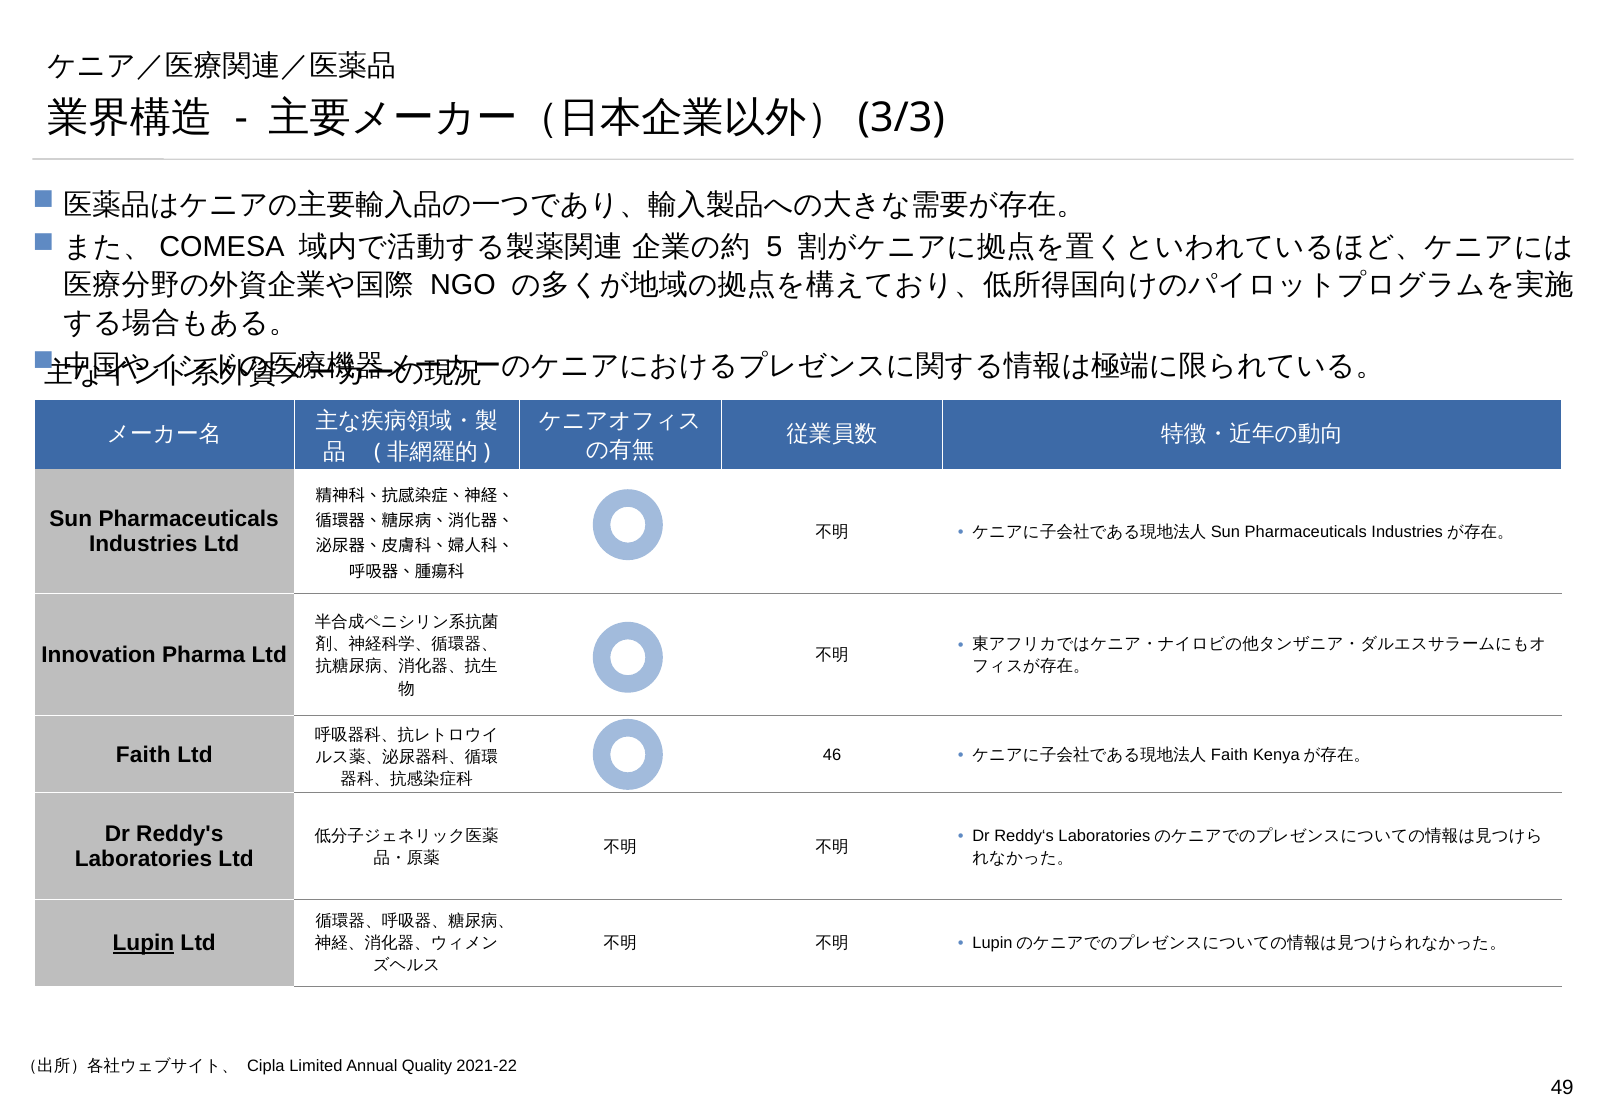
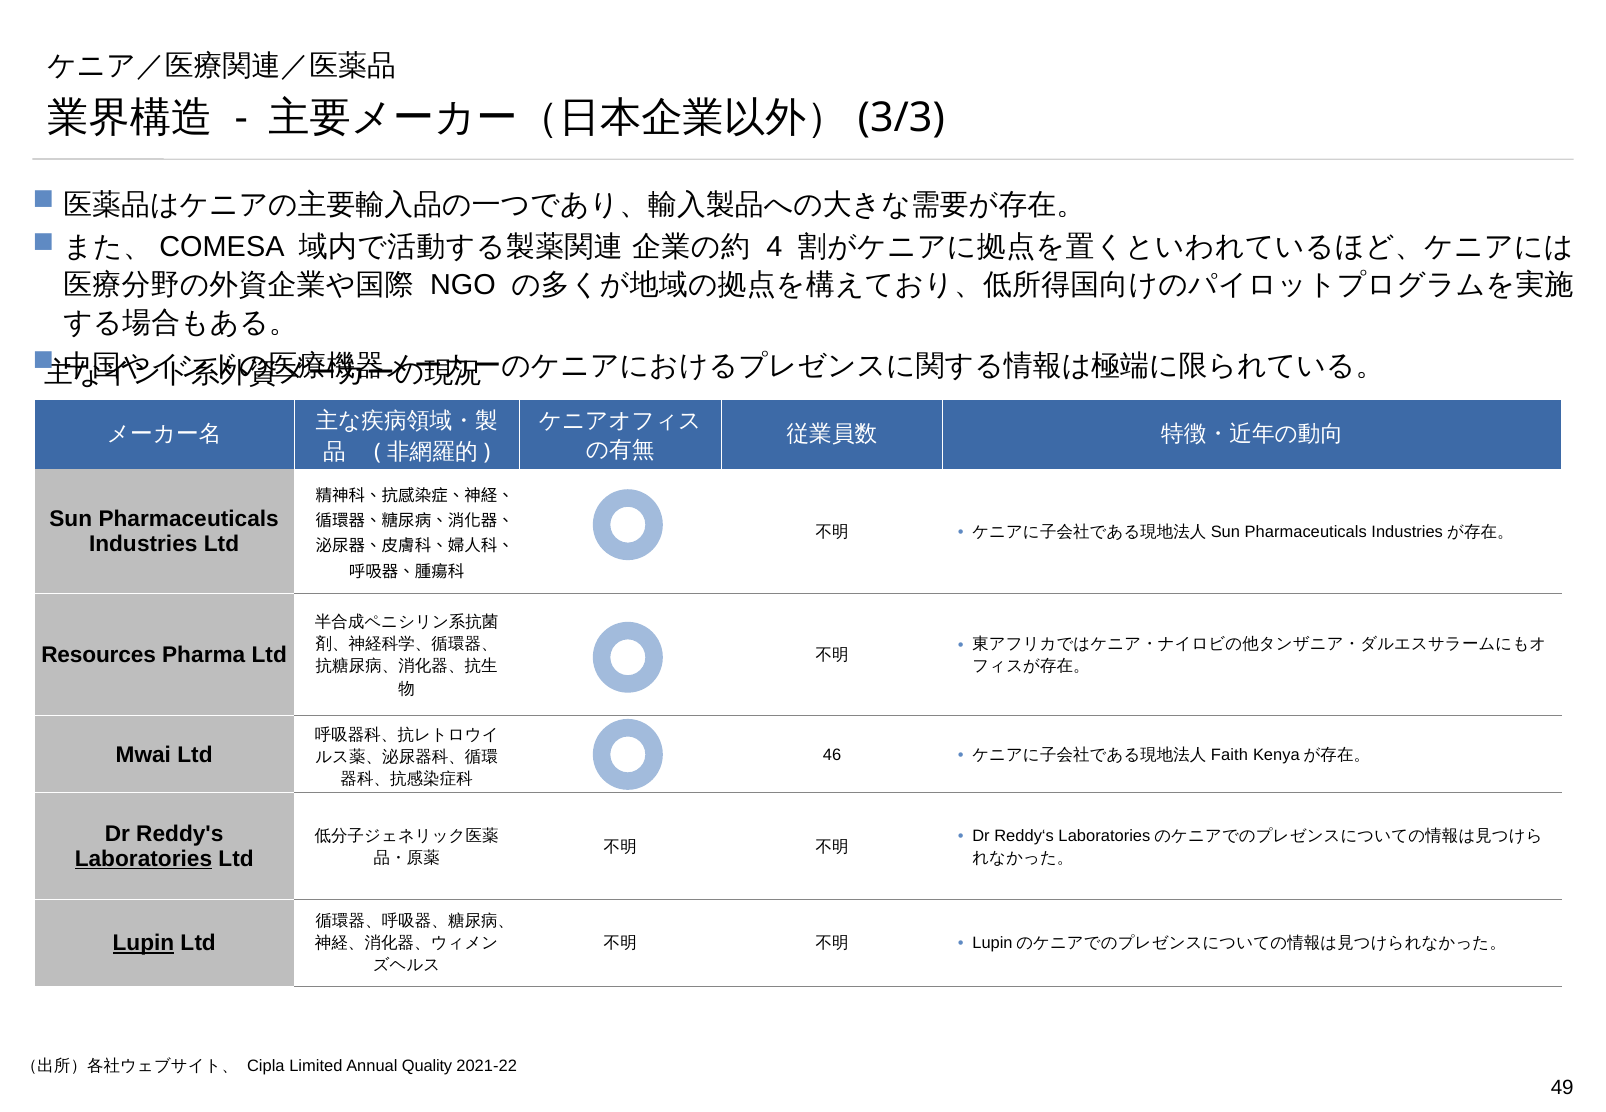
5: 5 -> 4
Innovation: Innovation -> Resources
Faith at (143, 755): Faith -> Mwai
Laboratories underline: none -> present
